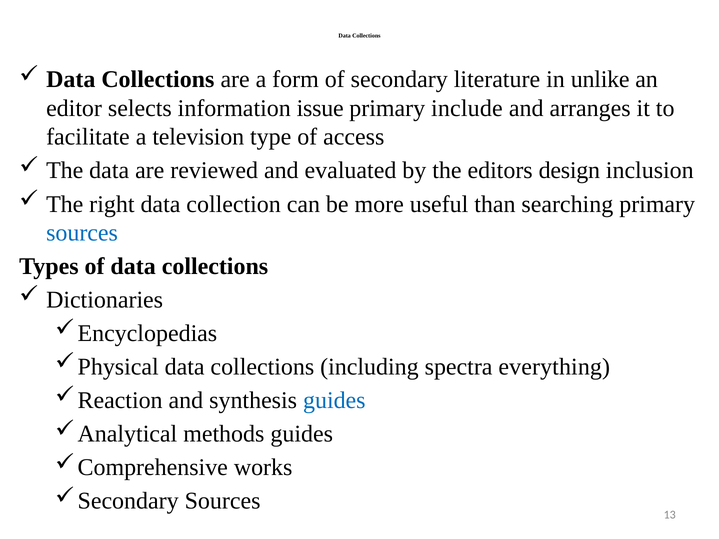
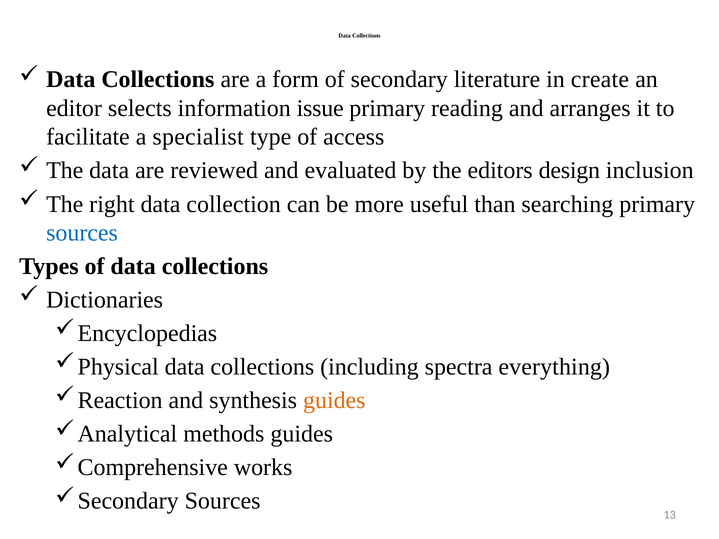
unlike: unlike -> create
include: include -> reading
television: television -> specialist
guides at (334, 401) colour: blue -> orange
